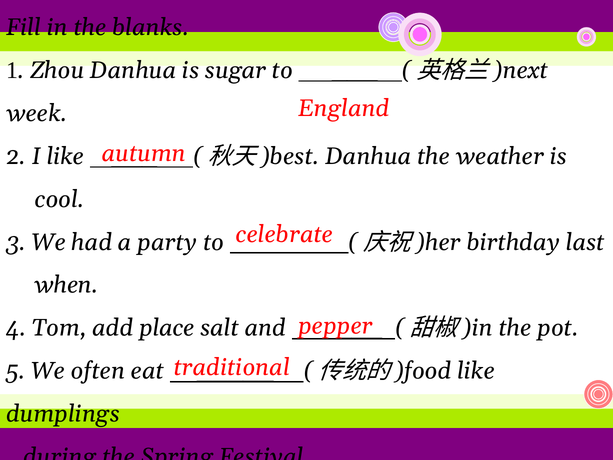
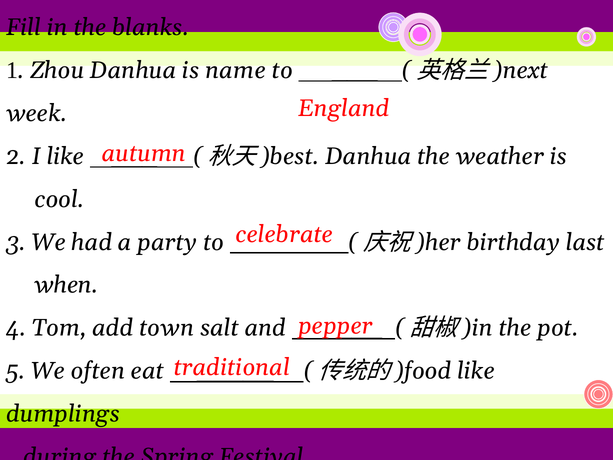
sugar: sugar -> name
place: place -> town
